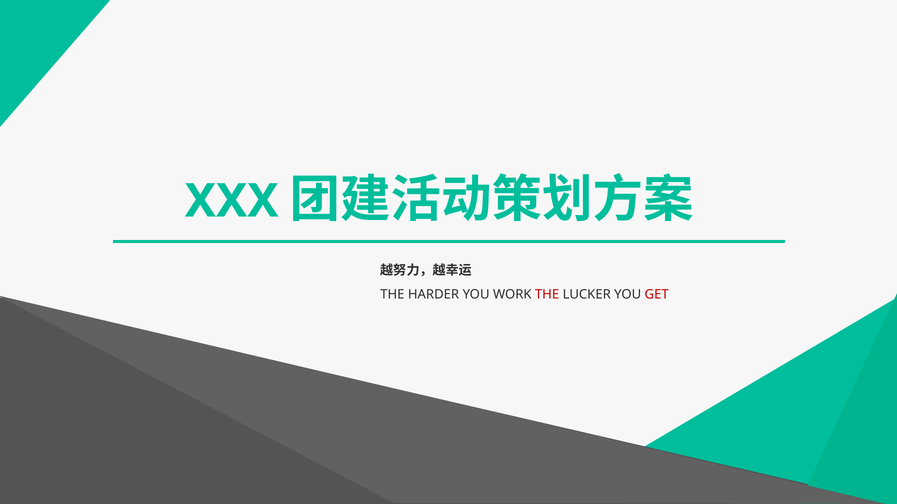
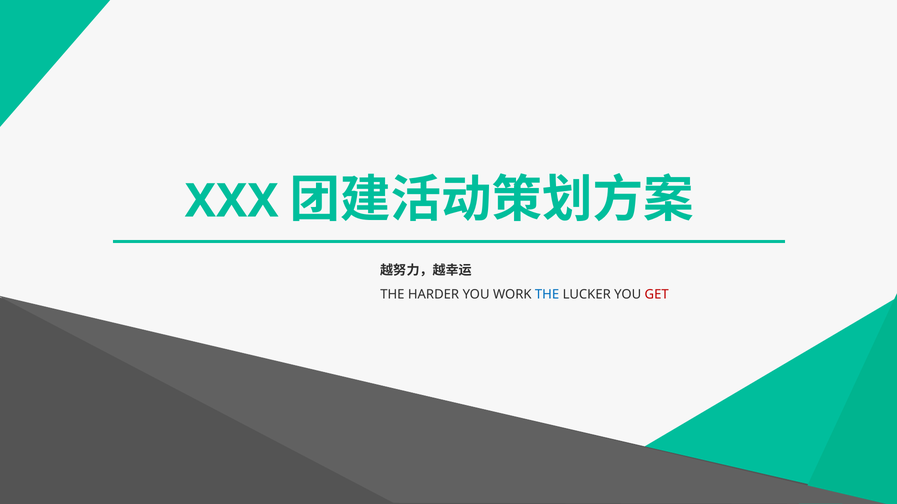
THE at (547, 295) colour: red -> blue
